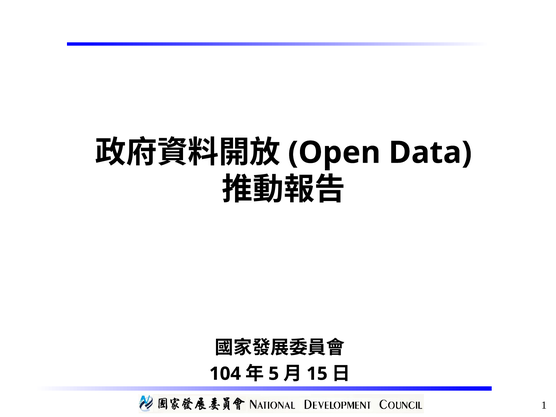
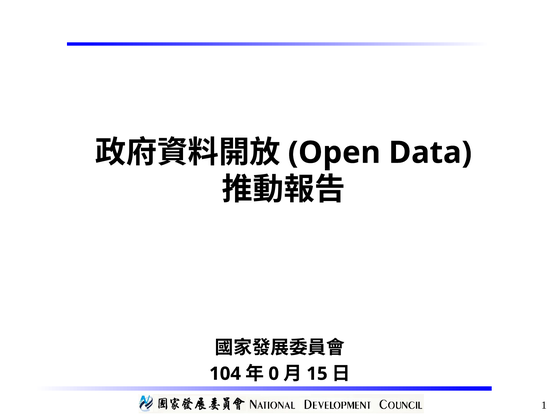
5: 5 -> 0
